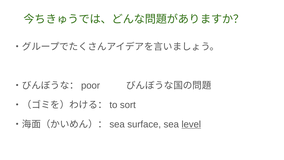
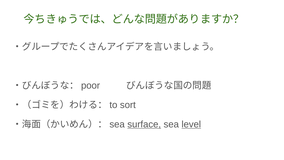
surface underline: none -> present
